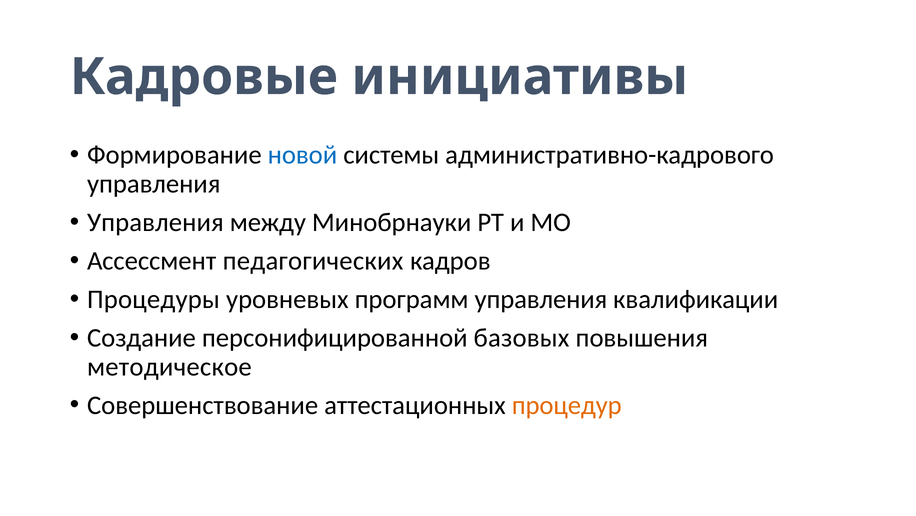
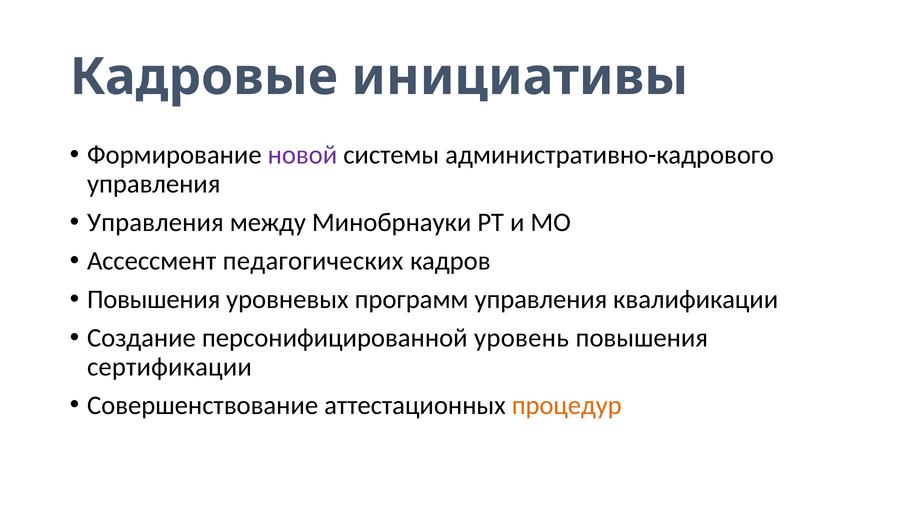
новой colour: blue -> purple
Процедуры at (153, 299): Процедуры -> Повышения
базовых: базовых -> уровень
методическое: методическое -> сертификации
